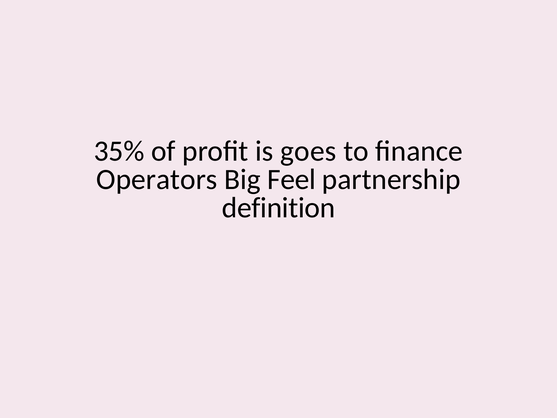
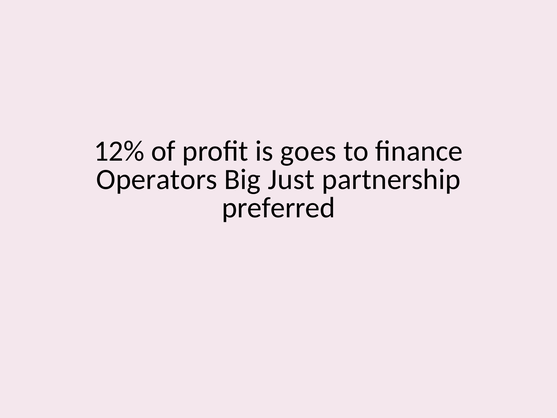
35%: 35% -> 12%
Feel: Feel -> Just
definition: definition -> preferred
